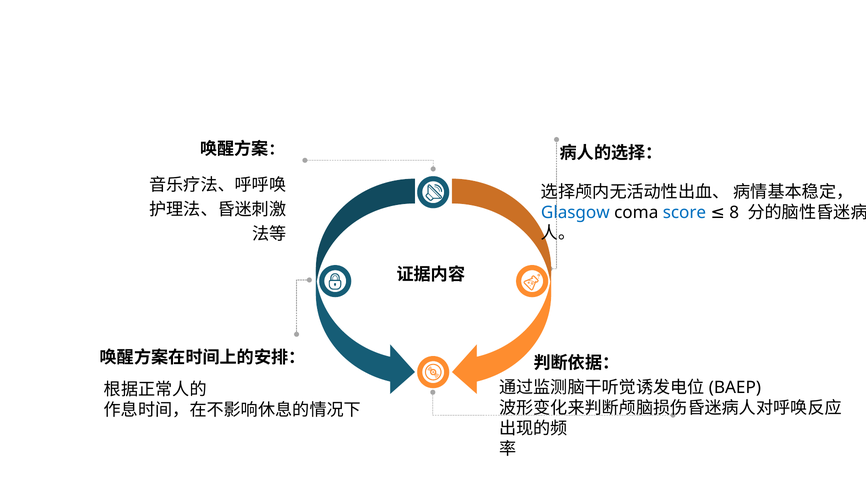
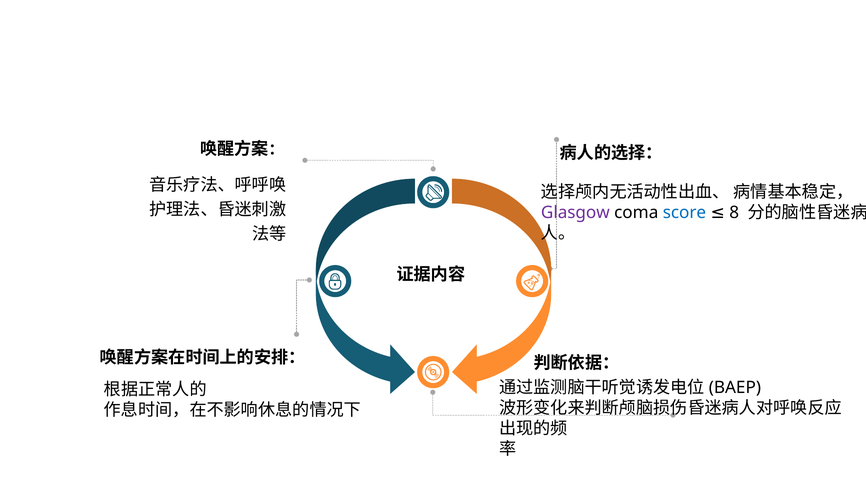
Glasgow colour: blue -> purple
